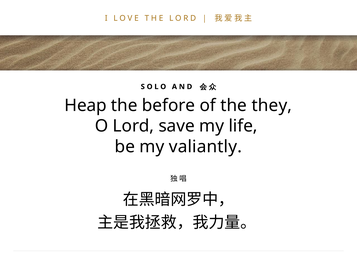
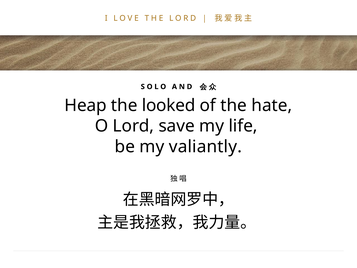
before: before -> looked
they: they -> hate
